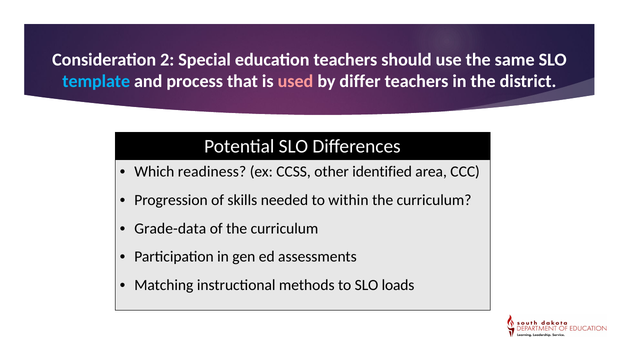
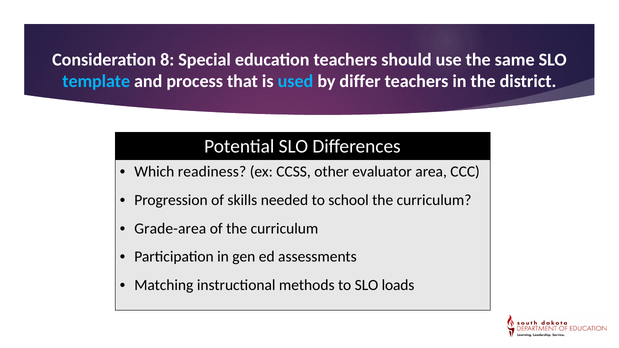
2: 2 -> 8
used colour: pink -> light blue
identified: identified -> evaluator
within: within -> school
Grade-data: Grade-data -> Grade-area
